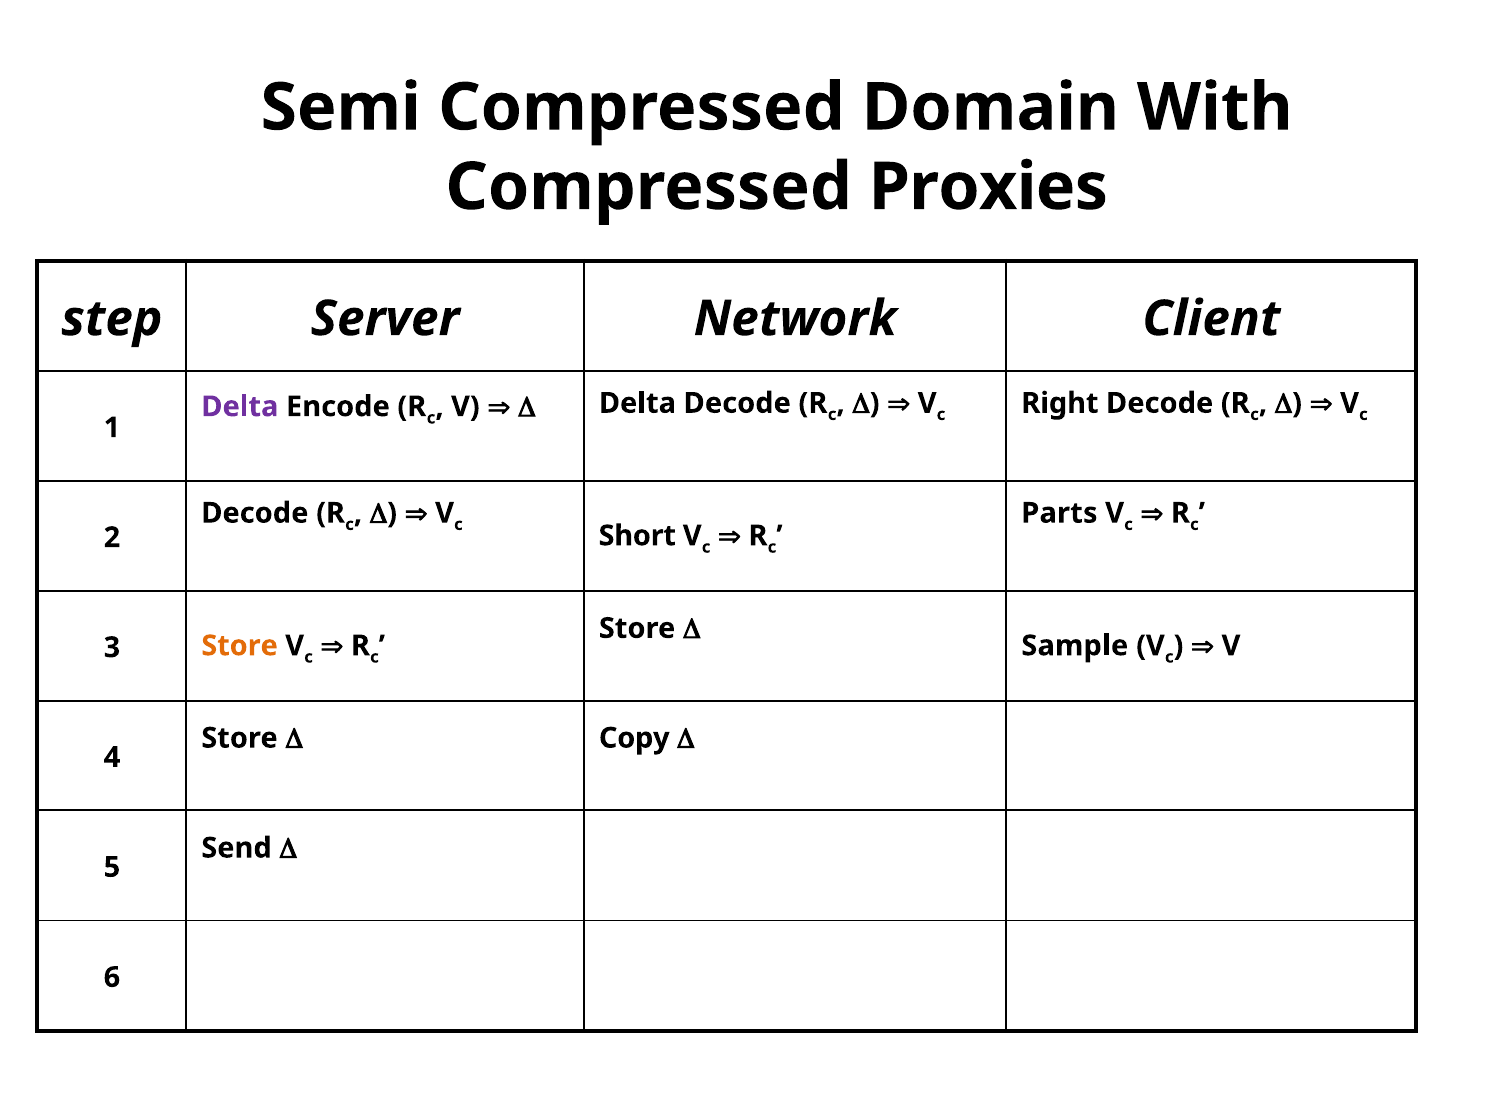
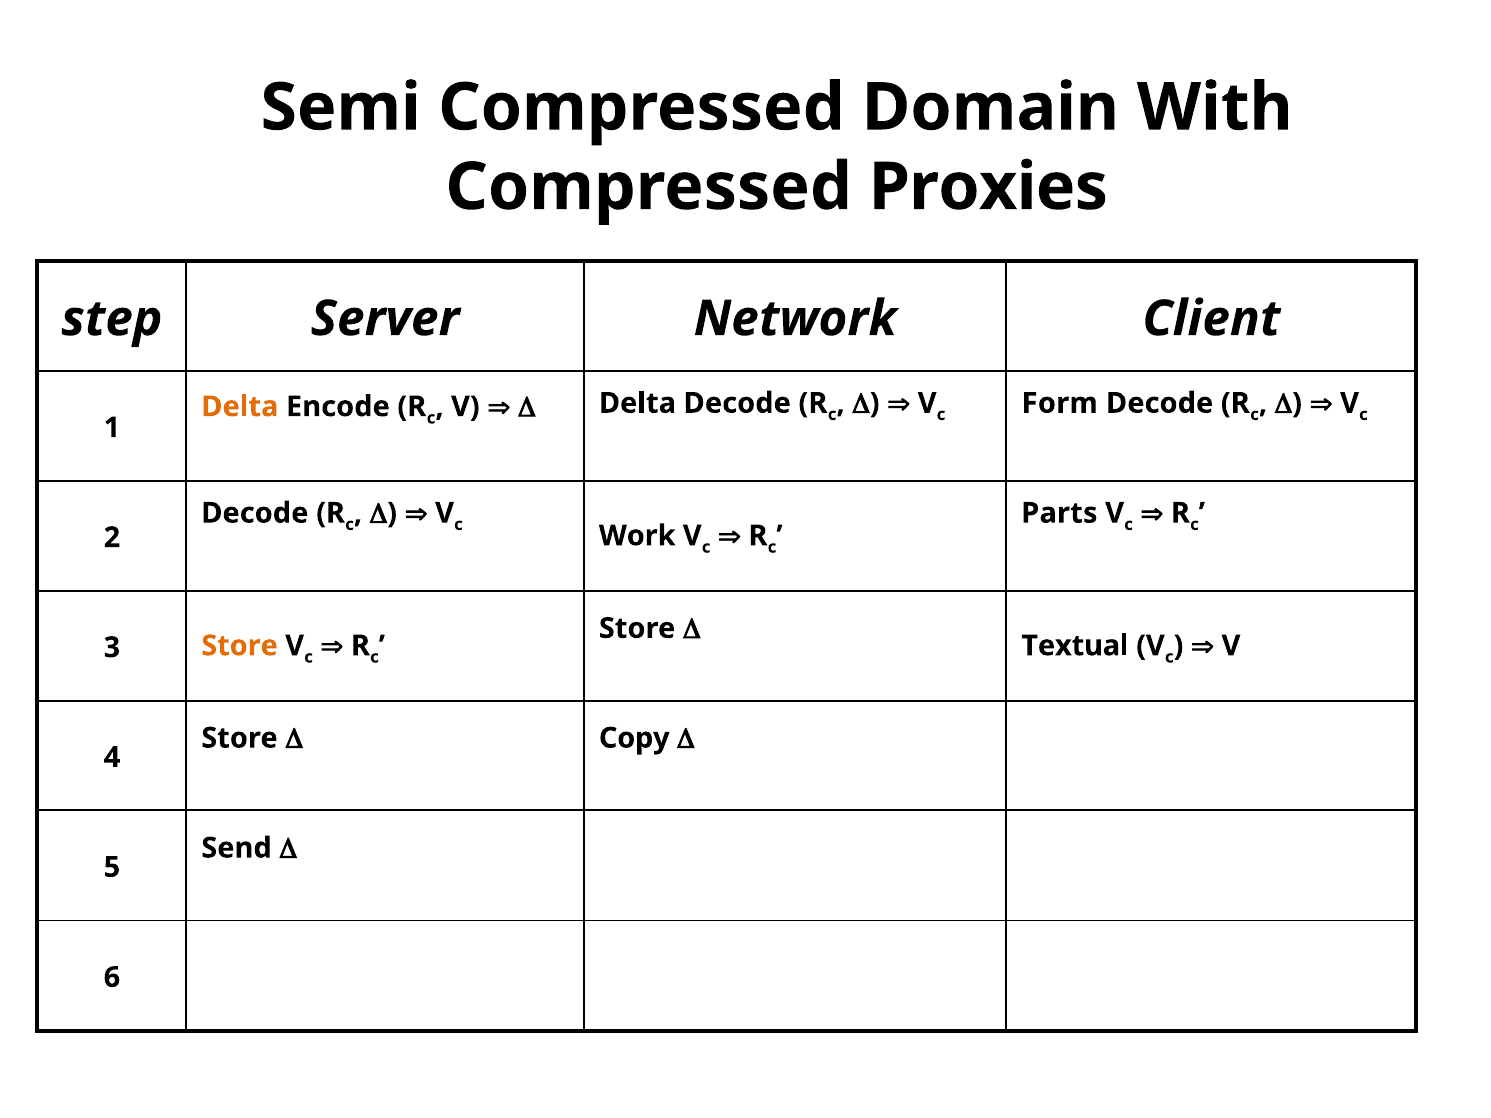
Delta at (240, 407) colour: purple -> orange
Right: Right -> Form
Short: Short -> Work
Sample: Sample -> Textual
